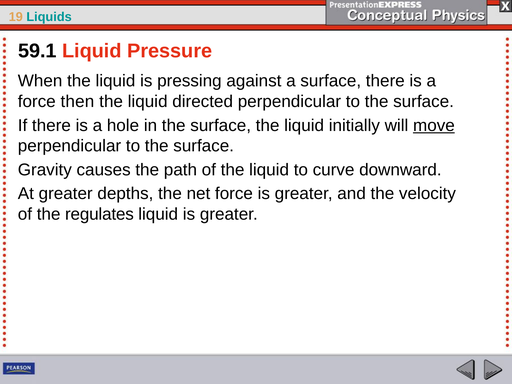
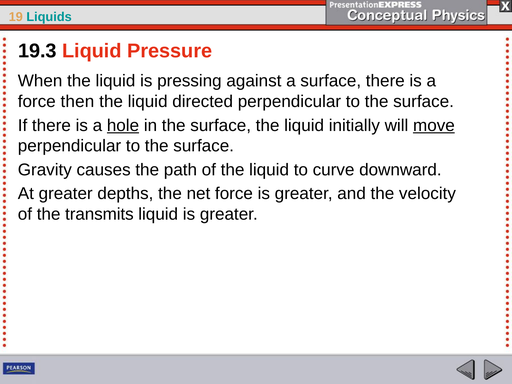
59.1: 59.1 -> 19.3
hole underline: none -> present
regulates: regulates -> transmits
